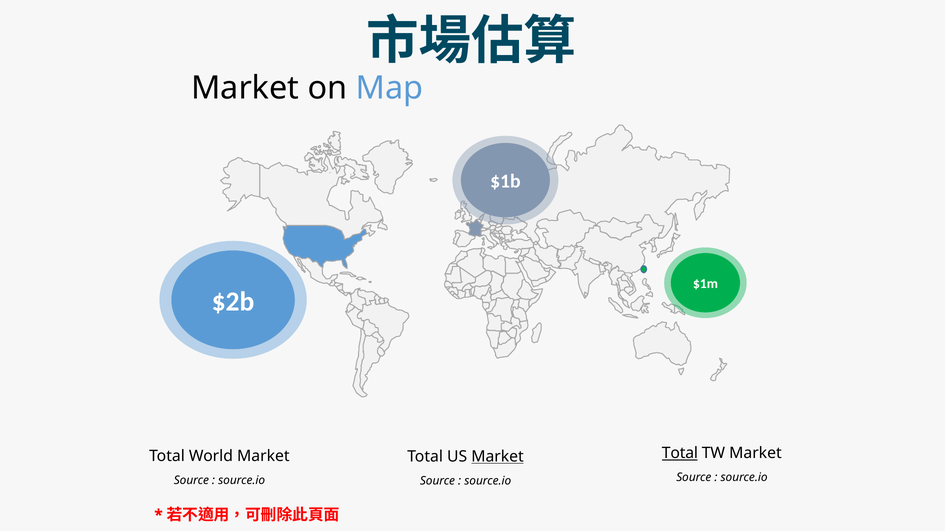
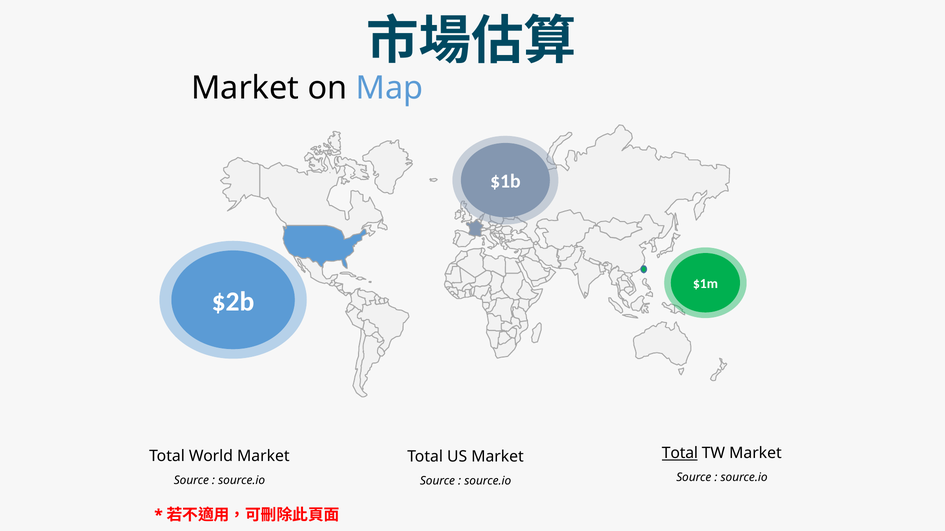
Market at (497, 457) underline: present -> none
